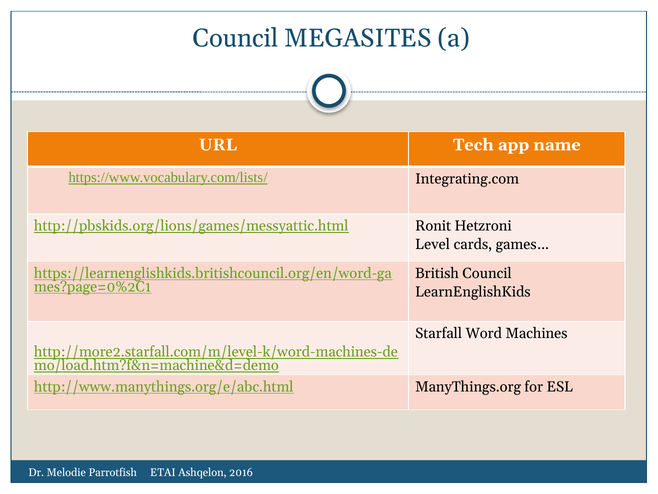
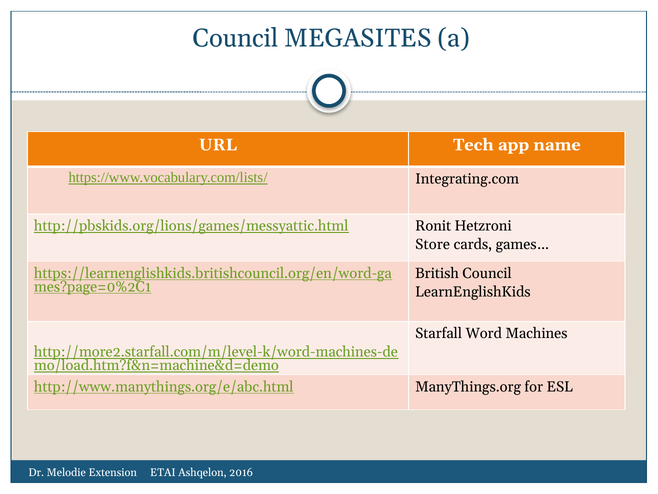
Level: Level -> Store
Parrotfish: Parrotfish -> Extension
